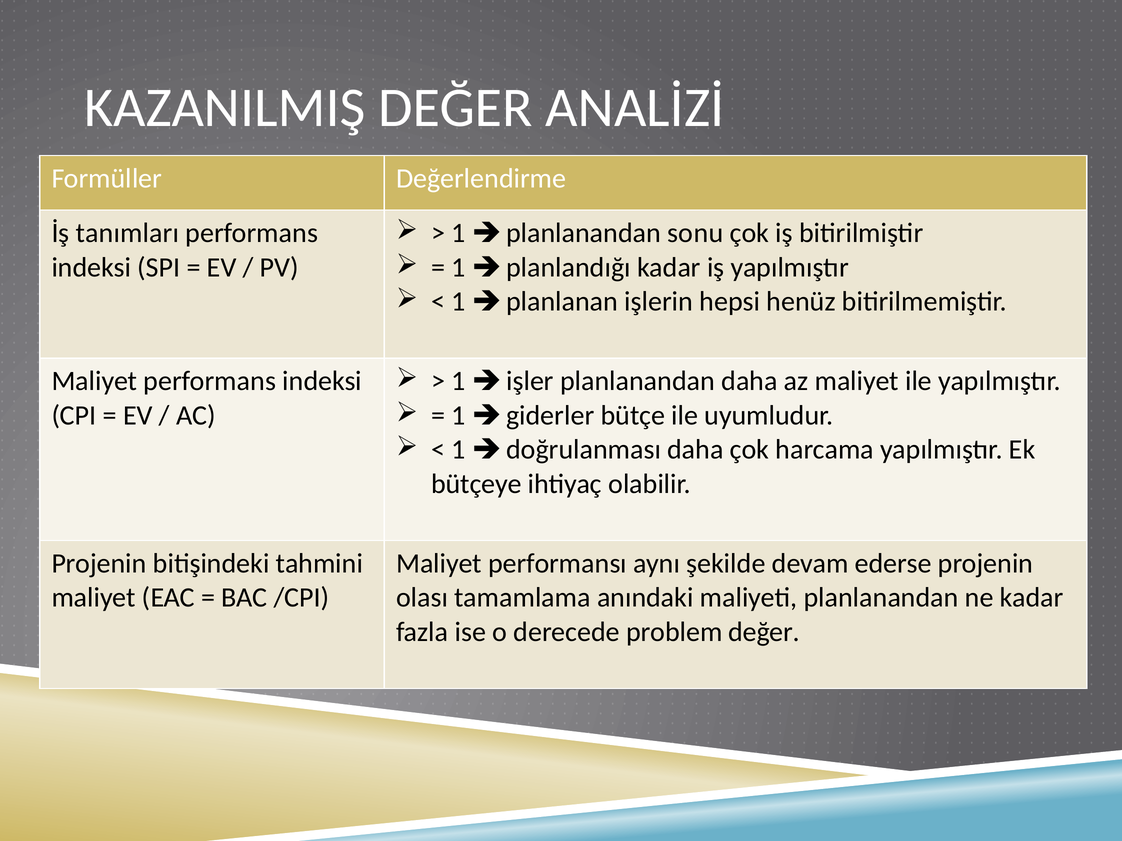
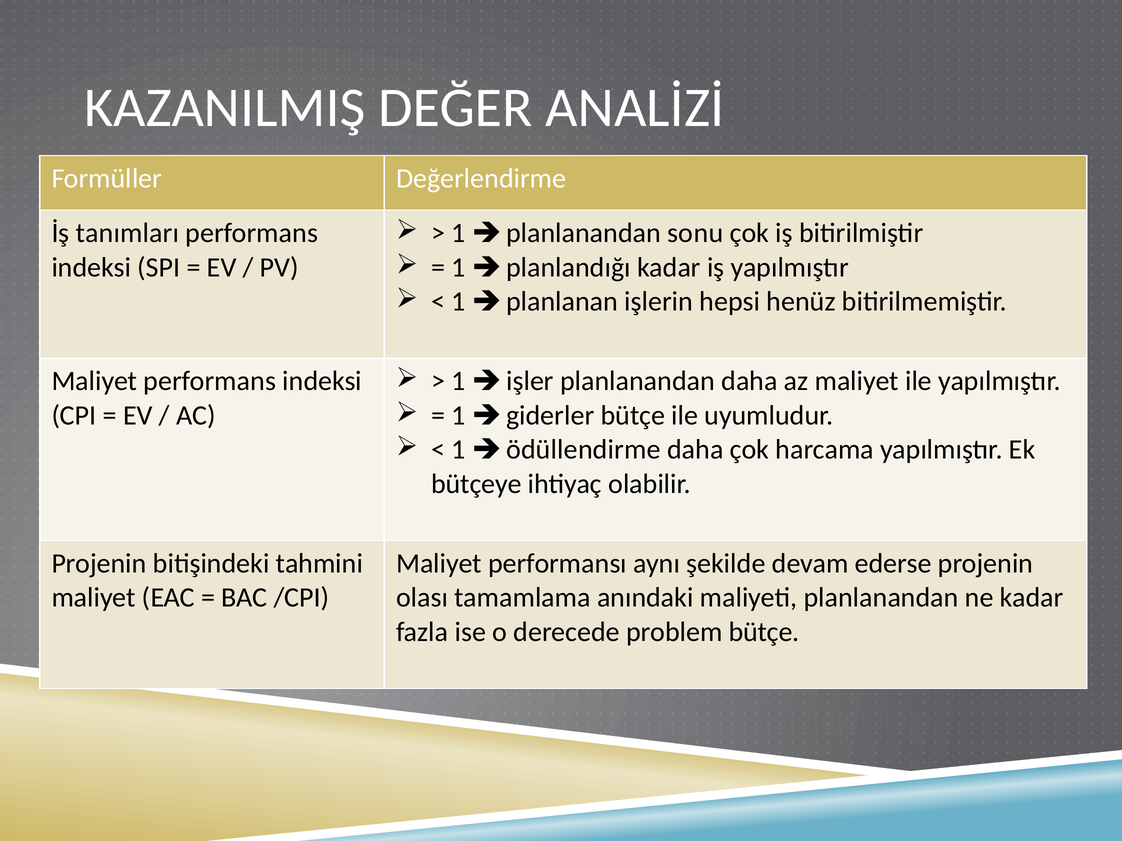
doğrulanması: doğrulanması -> ödüllendirme
problem değer: değer -> bütçe
